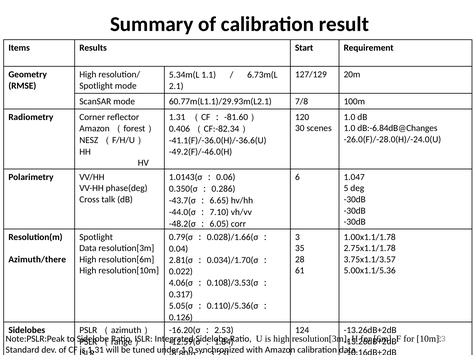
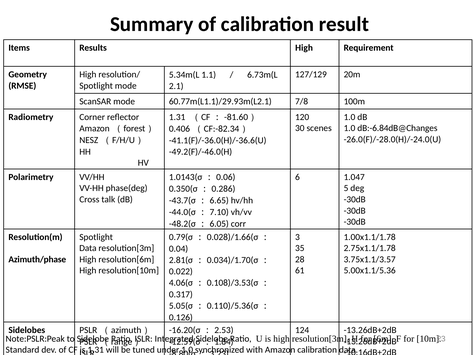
Results Start: Start -> High
Azimuth/there: Azimuth/there -> Azimuth/phase
